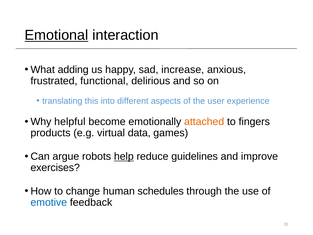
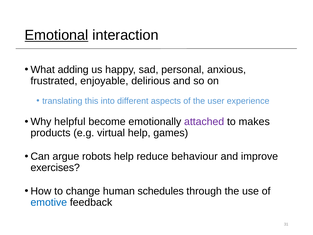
increase: increase -> personal
functional: functional -> enjoyable
attached colour: orange -> purple
fingers: fingers -> makes
virtual data: data -> help
help at (124, 156) underline: present -> none
guidelines: guidelines -> behaviour
